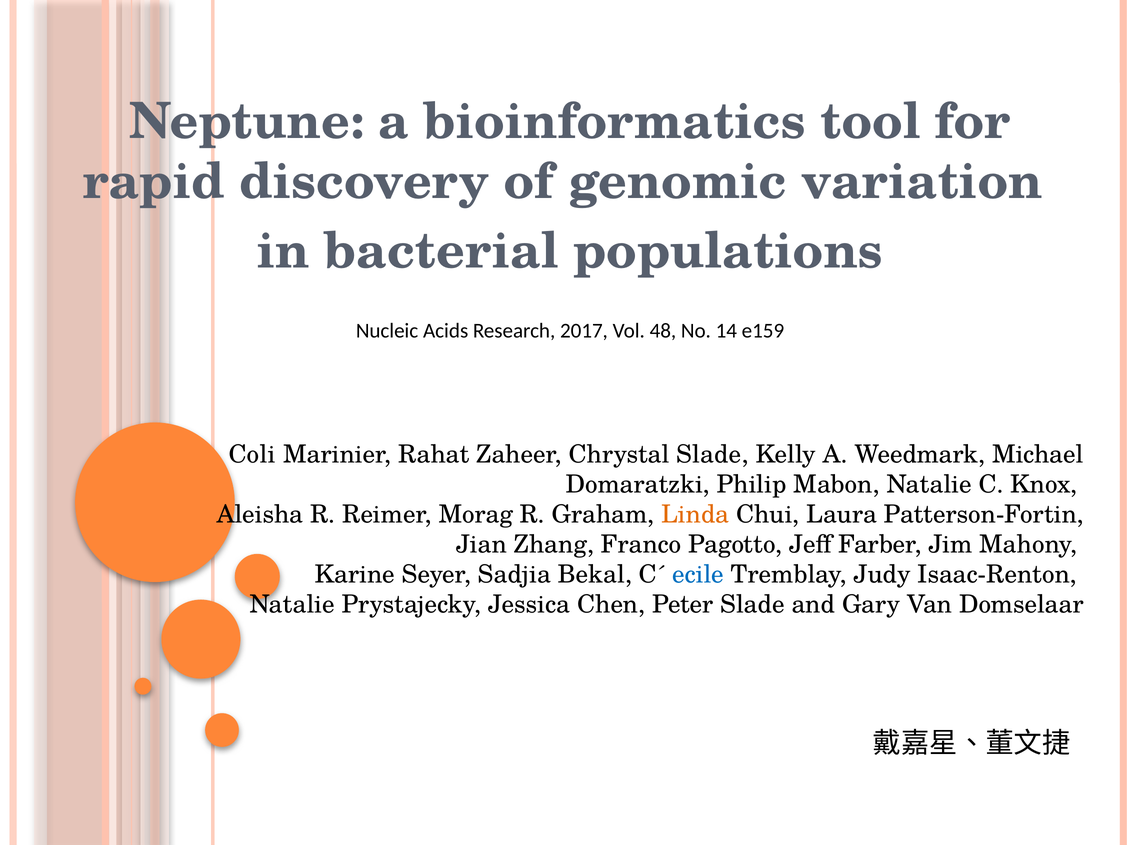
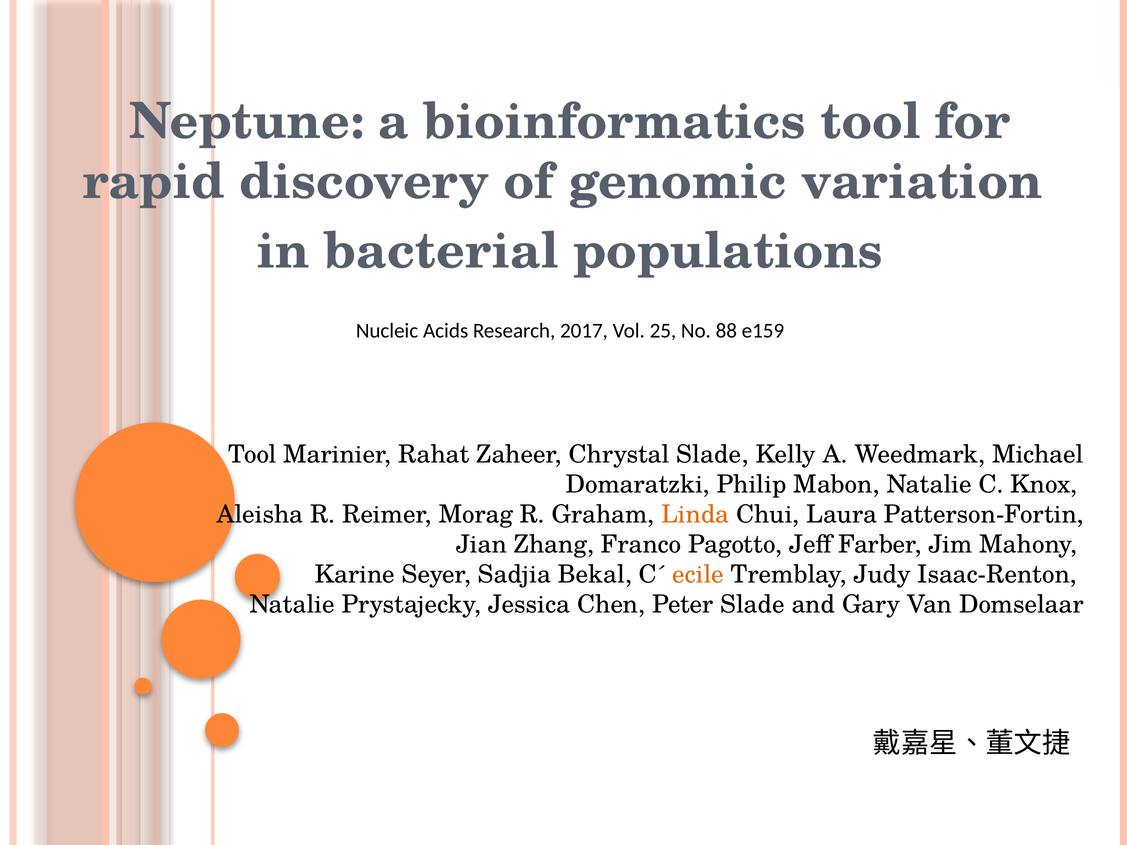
48: 48 -> 25
14: 14 -> 88
Coli at (252, 454): Coli -> Tool
ecile colour: blue -> orange
